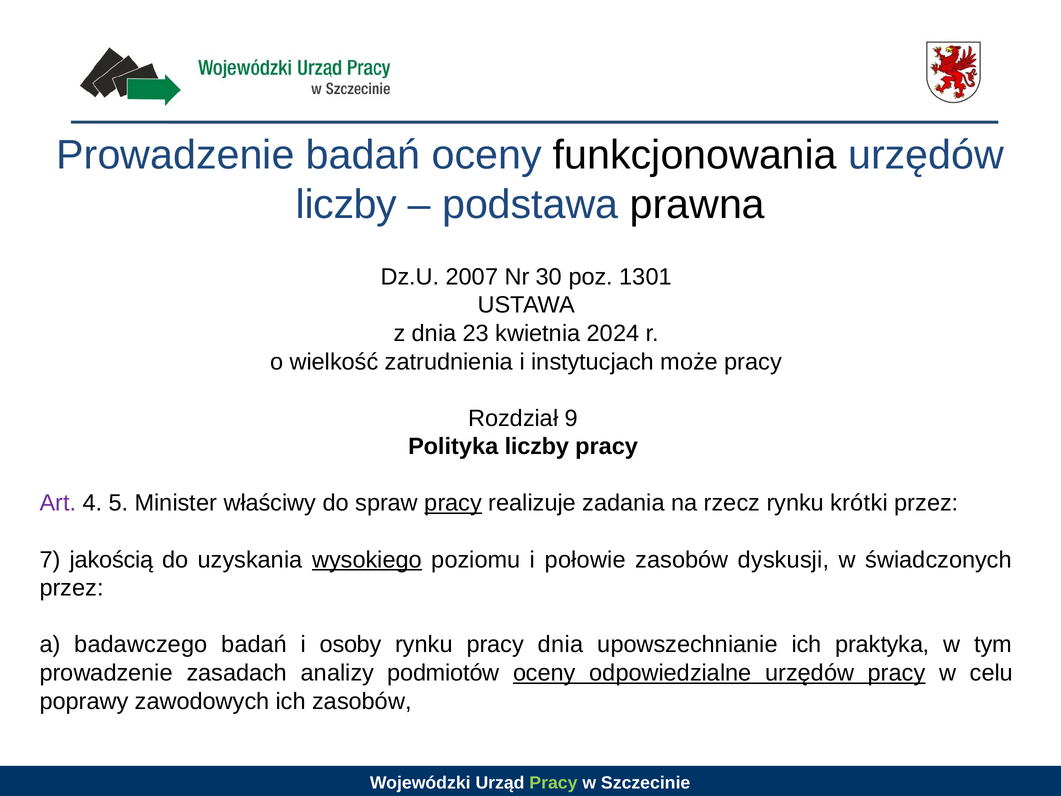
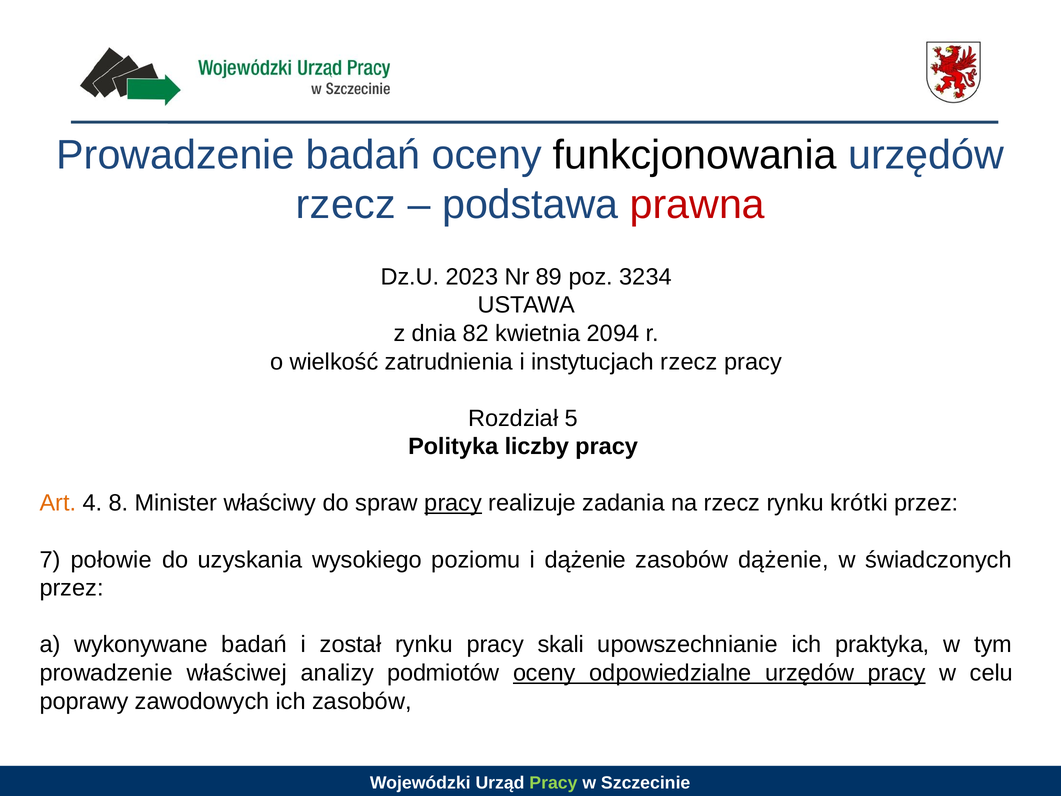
liczby at (346, 205): liczby -> rzecz
prawna colour: black -> red
2007: 2007 -> 2023
30: 30 -> 89
1301: 1301 -> 3234
23: 23 -> 82
2024: 2024 -> 2094
instytucjach może: może -> rzecz
9: 9 -> 5
Art colour: purple -> orange
5: 5 -> 8
jakością: jakością -> połowie
wysokiego underline: present -> none
i połowie: połowie -> dążenie
zasobów dyskusji: dyskusji -> dążenie
badawczego: badawczego -> wykonywane
osoby: osoby -> został
pracy dnia: dnia -> skali
zasadach: zasadach -> właściwej
